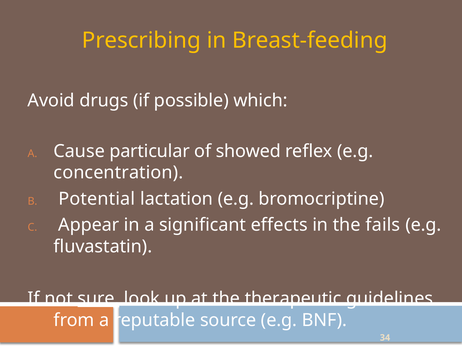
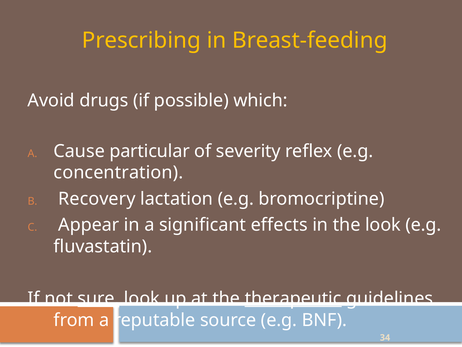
showed: showed -> severity
Potential: Potential -> Recovery
the fails: fails -> look
therapeutic underline: none -> present
